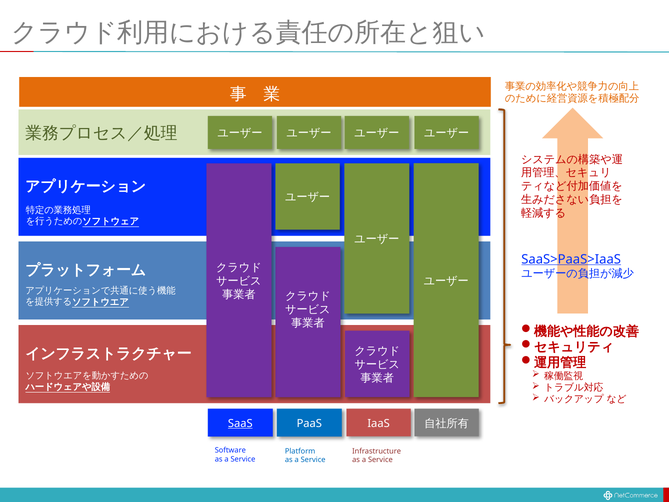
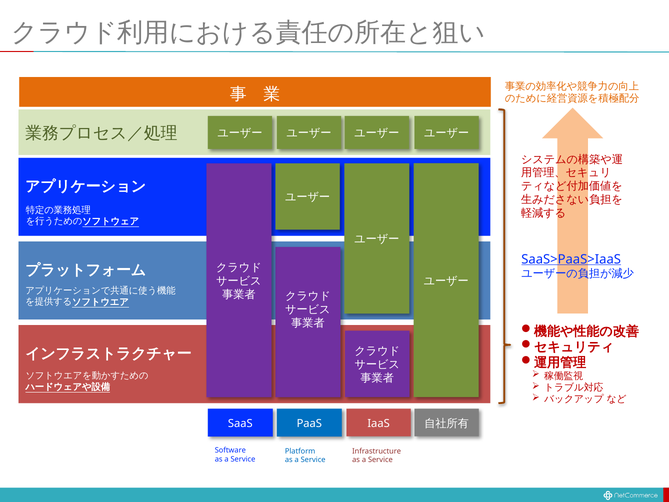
SaaS underline: present -> none
